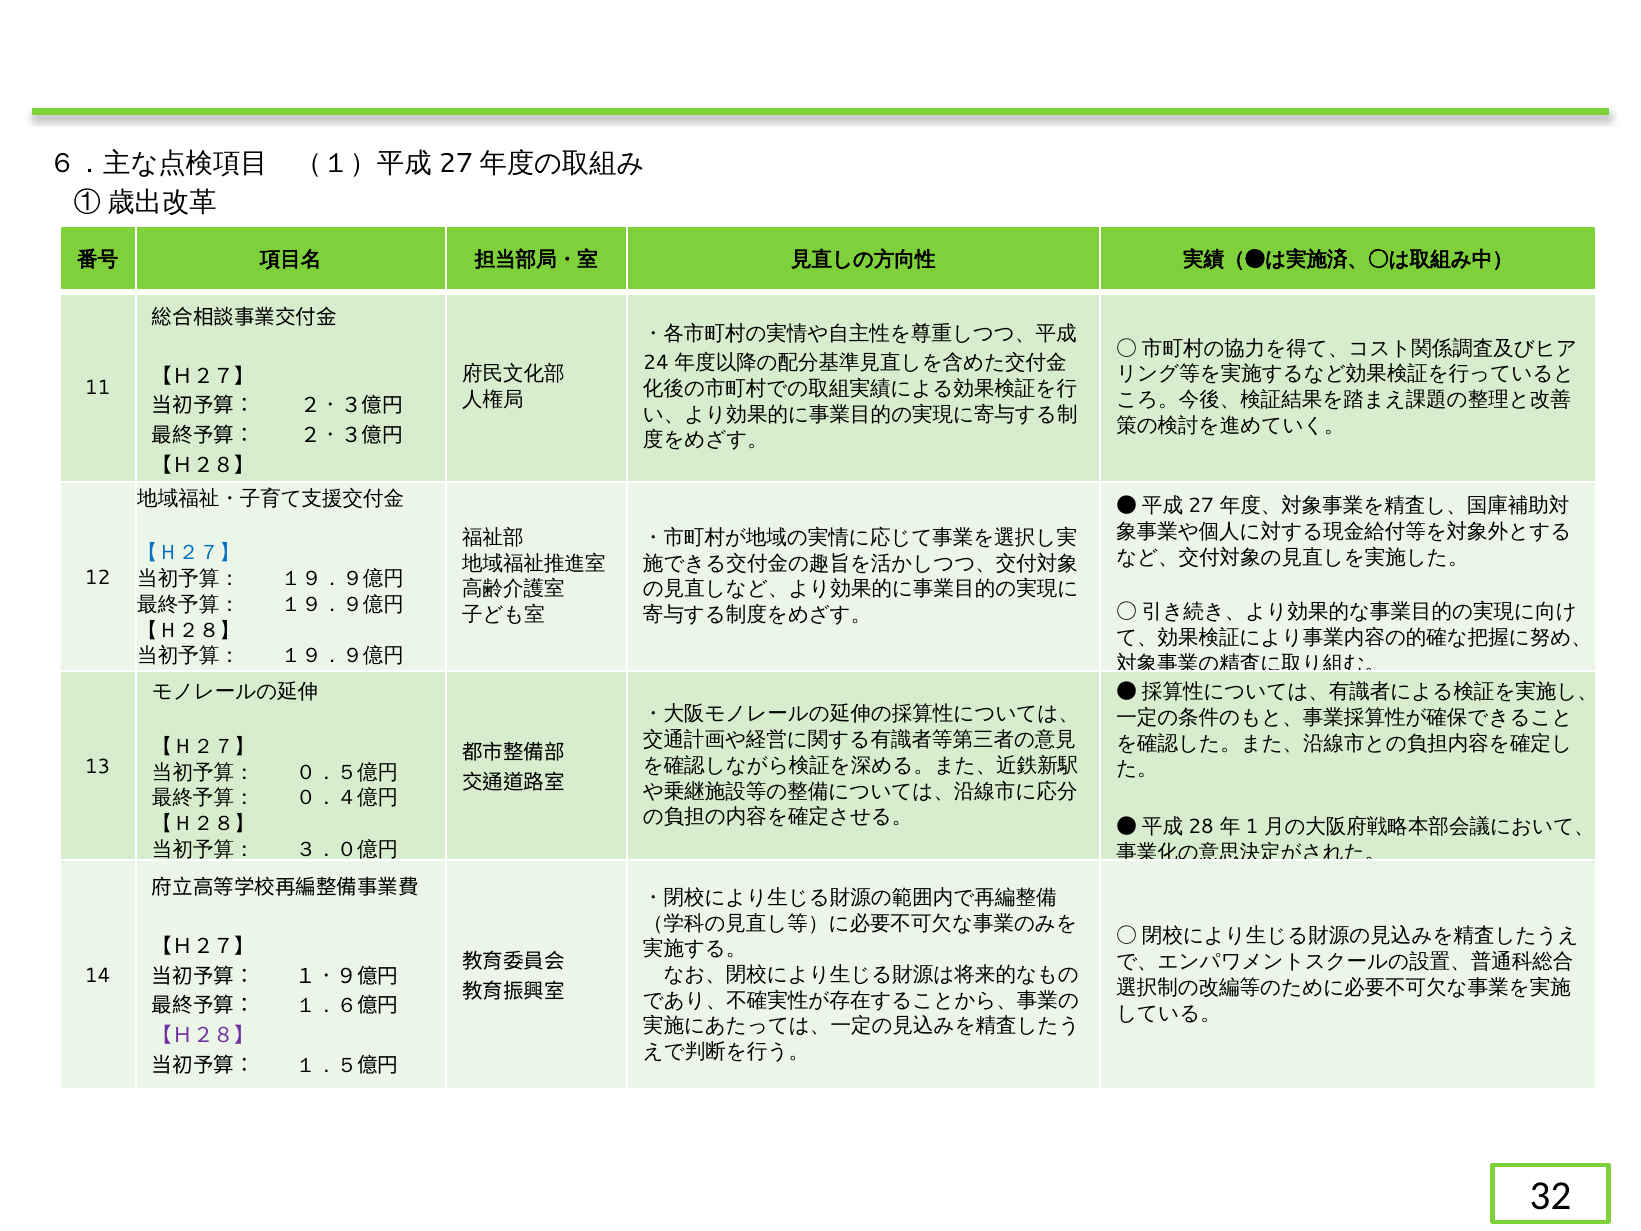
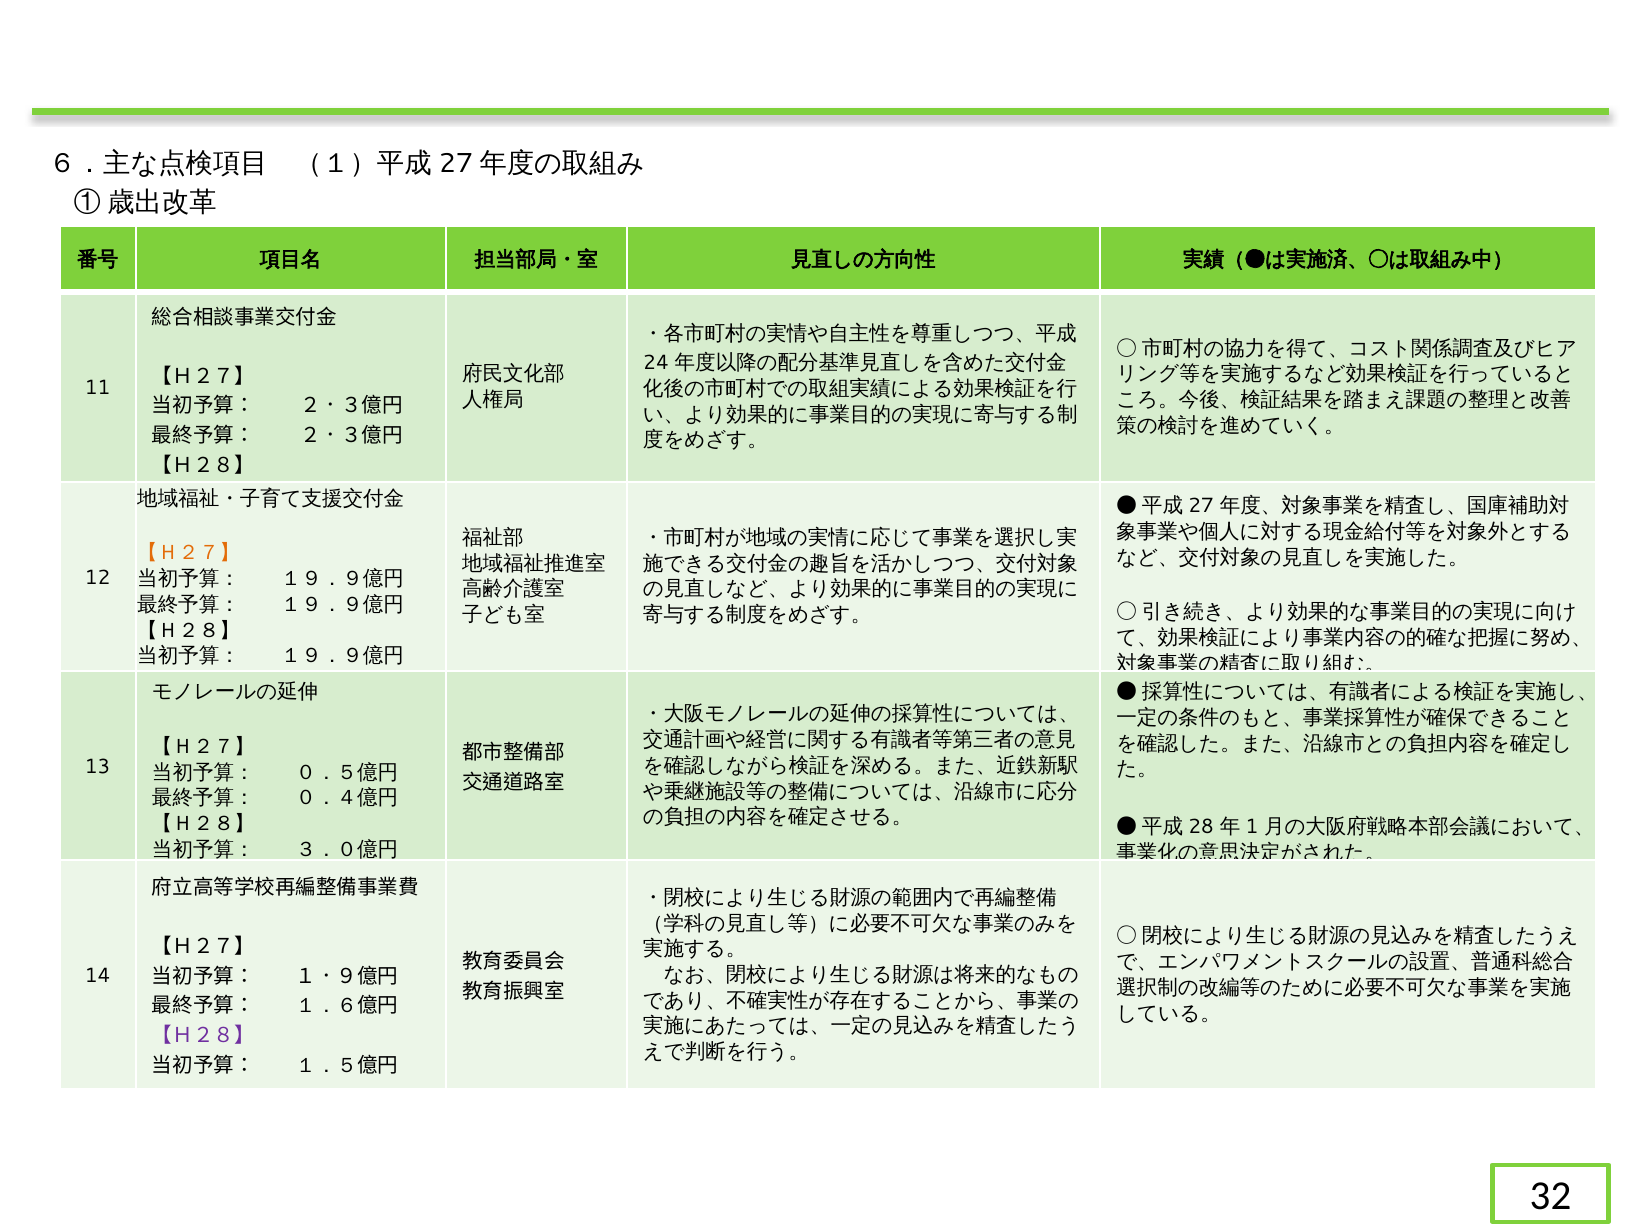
【Ｈ２７】 at (189, 553) colour: blue -> orange
